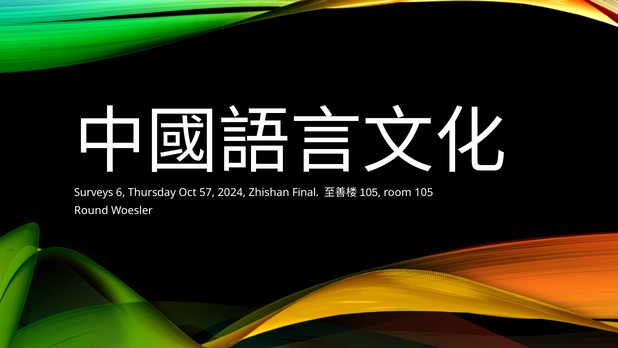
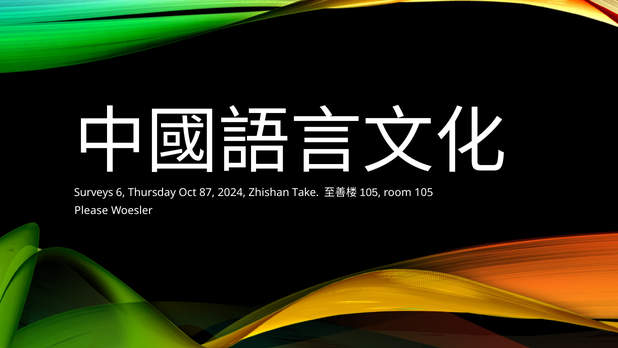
57: 57 -> 87
Final: Final -> Take
Round: Round -> Please
